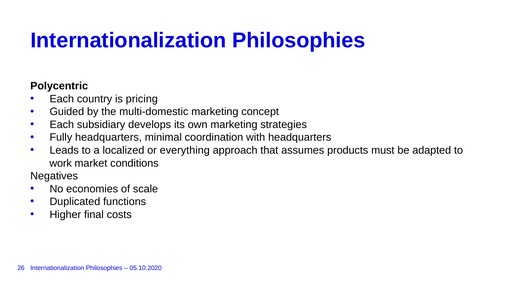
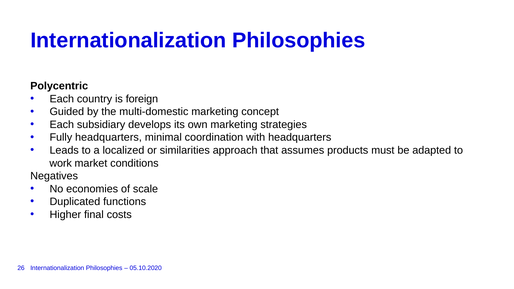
pricing: pricing -> foreign
everything: everything -> similarities
